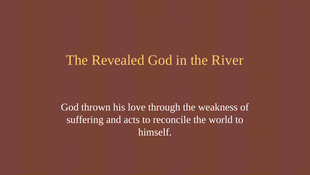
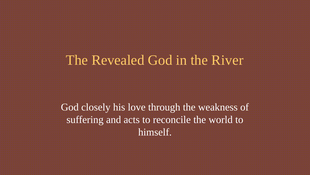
thrown: thrown -> closely
